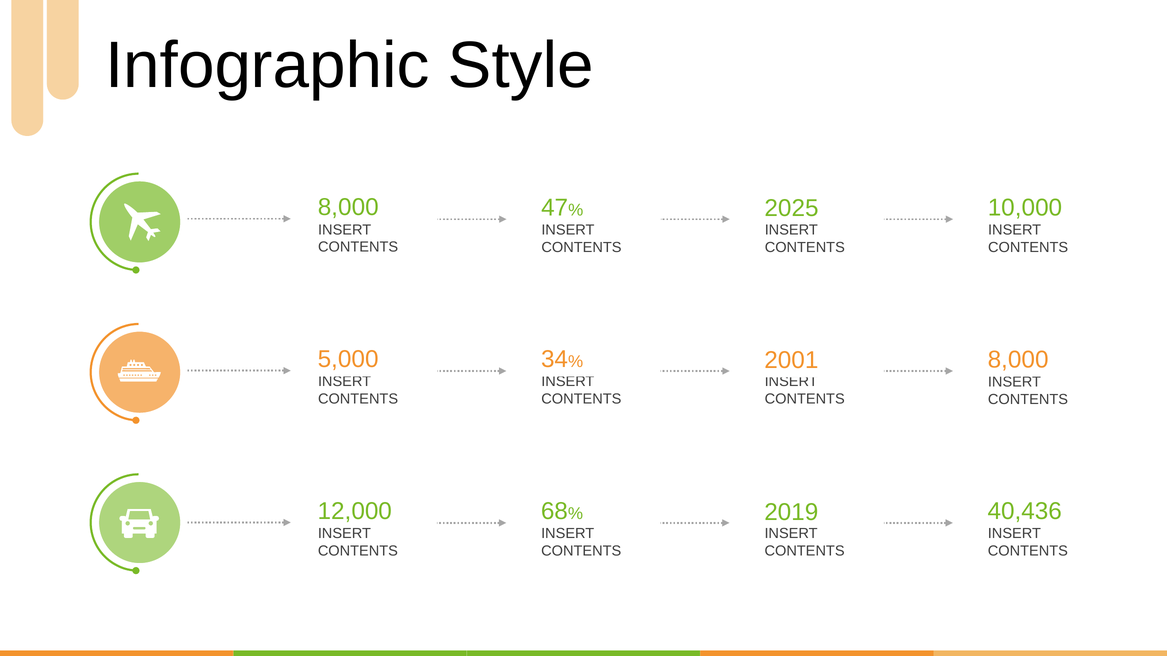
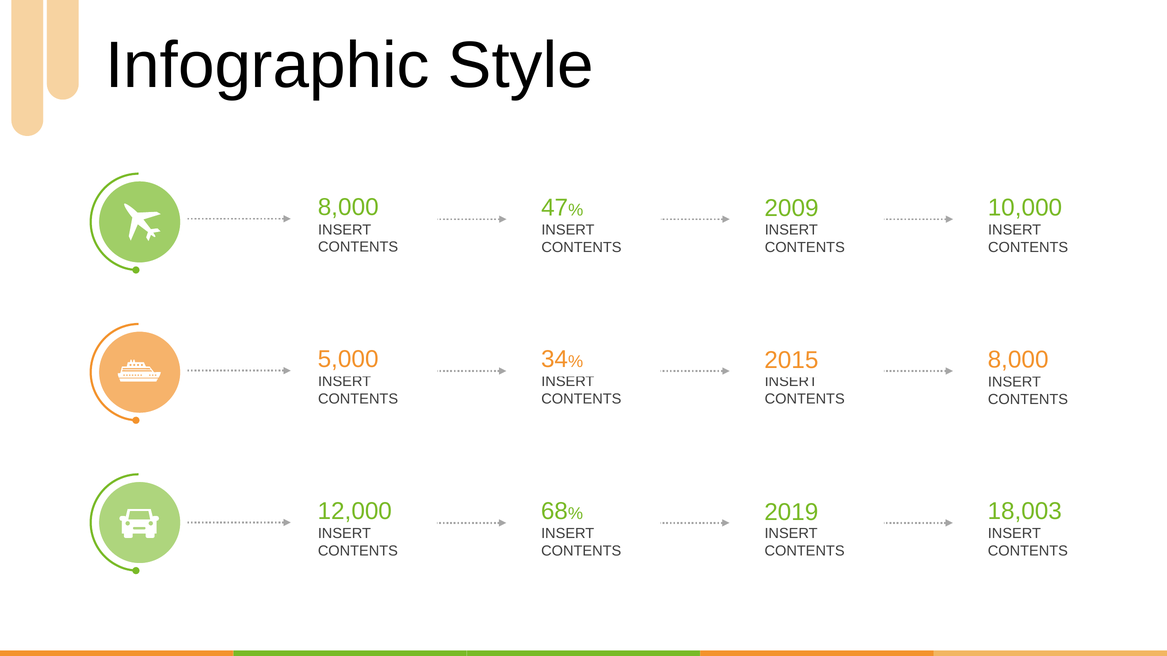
2025: 2025 -> 2009
2001: 2001 -> 2015
40,436: 40,436 -> 18,003
